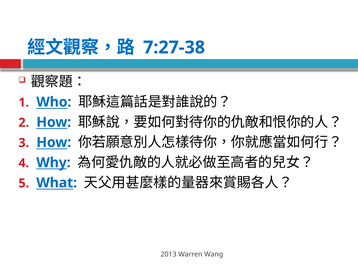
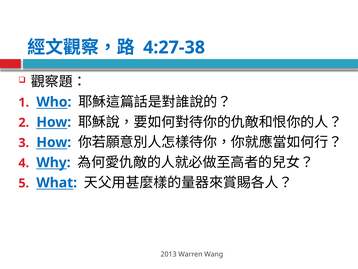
7:27-38: 7:27-38 -> 4:27-38
